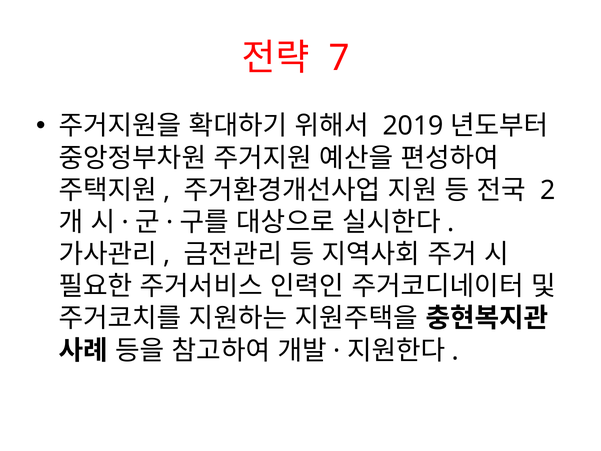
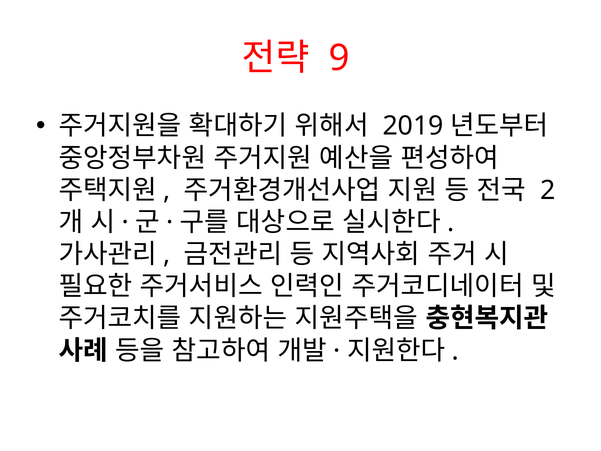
7: 7 -> 9
